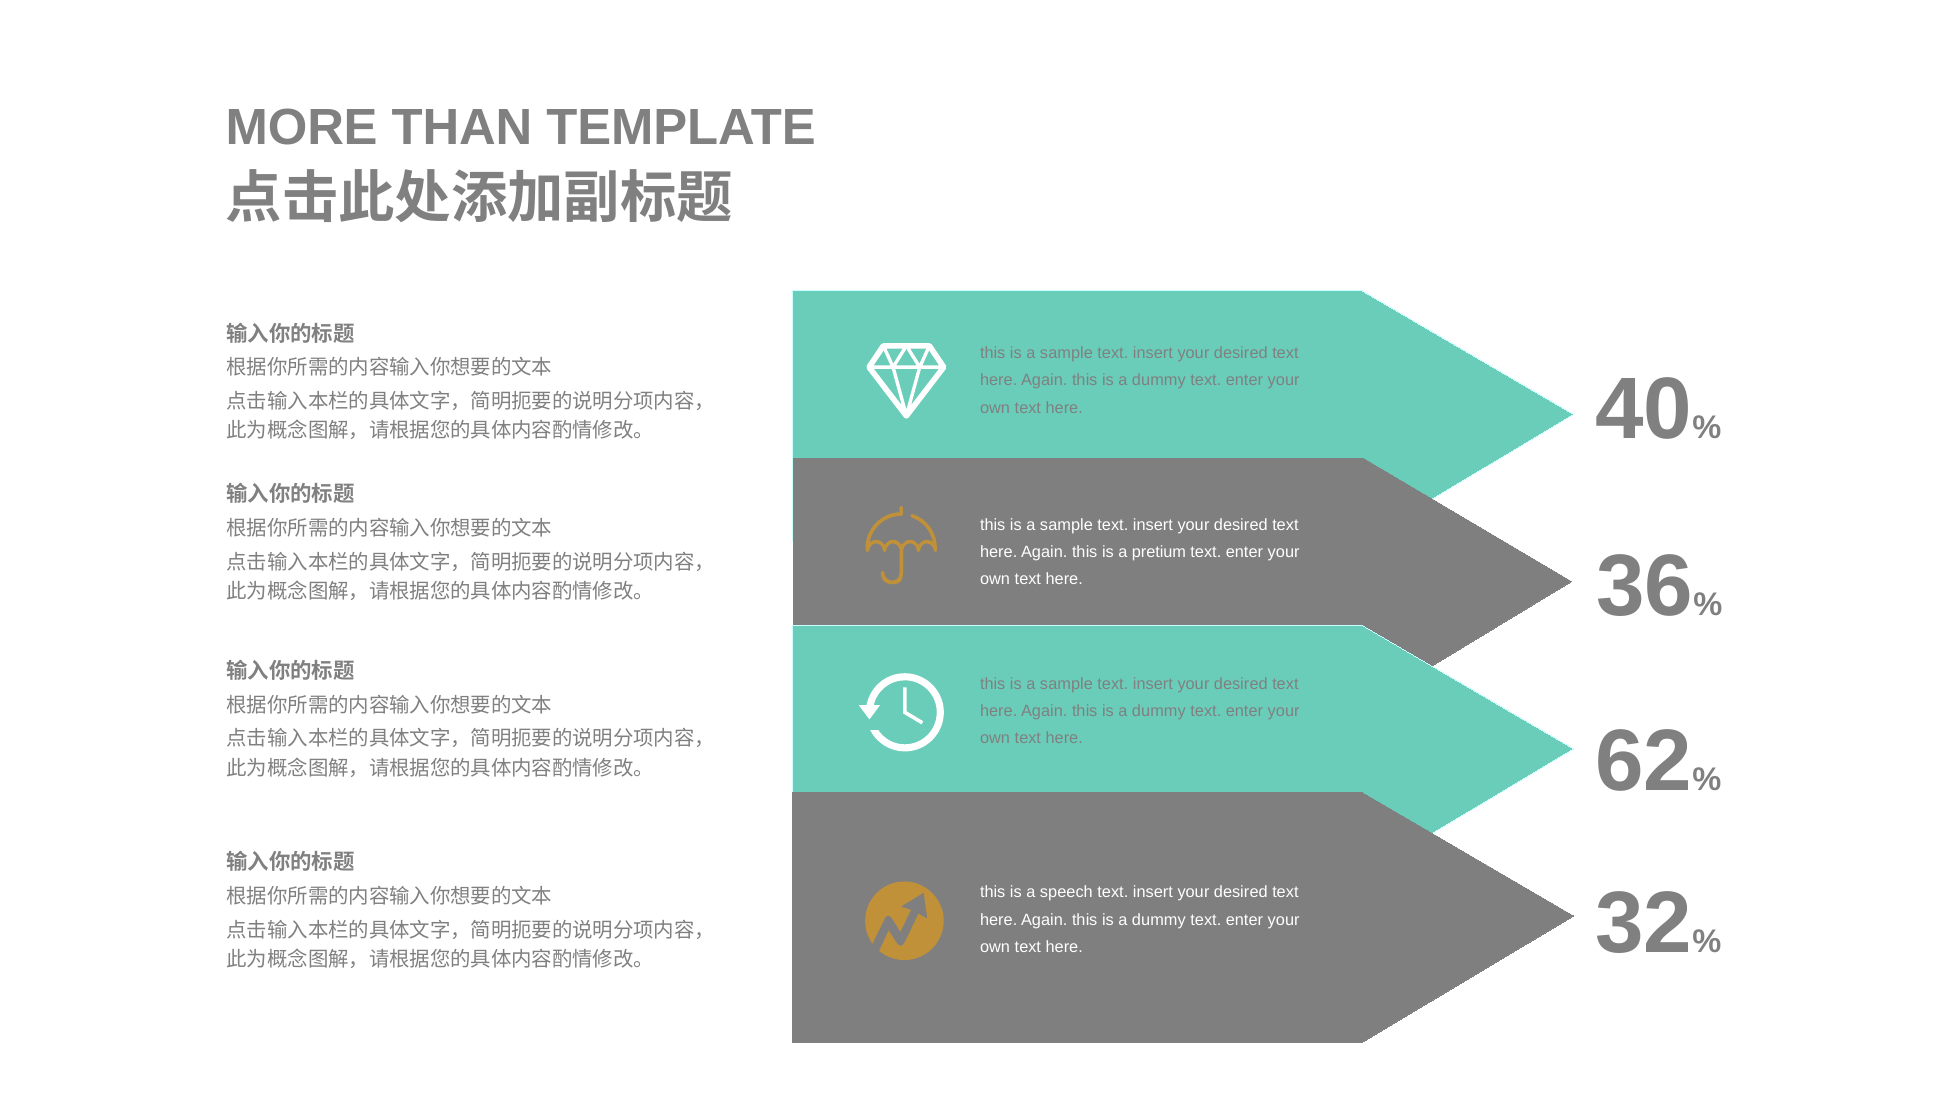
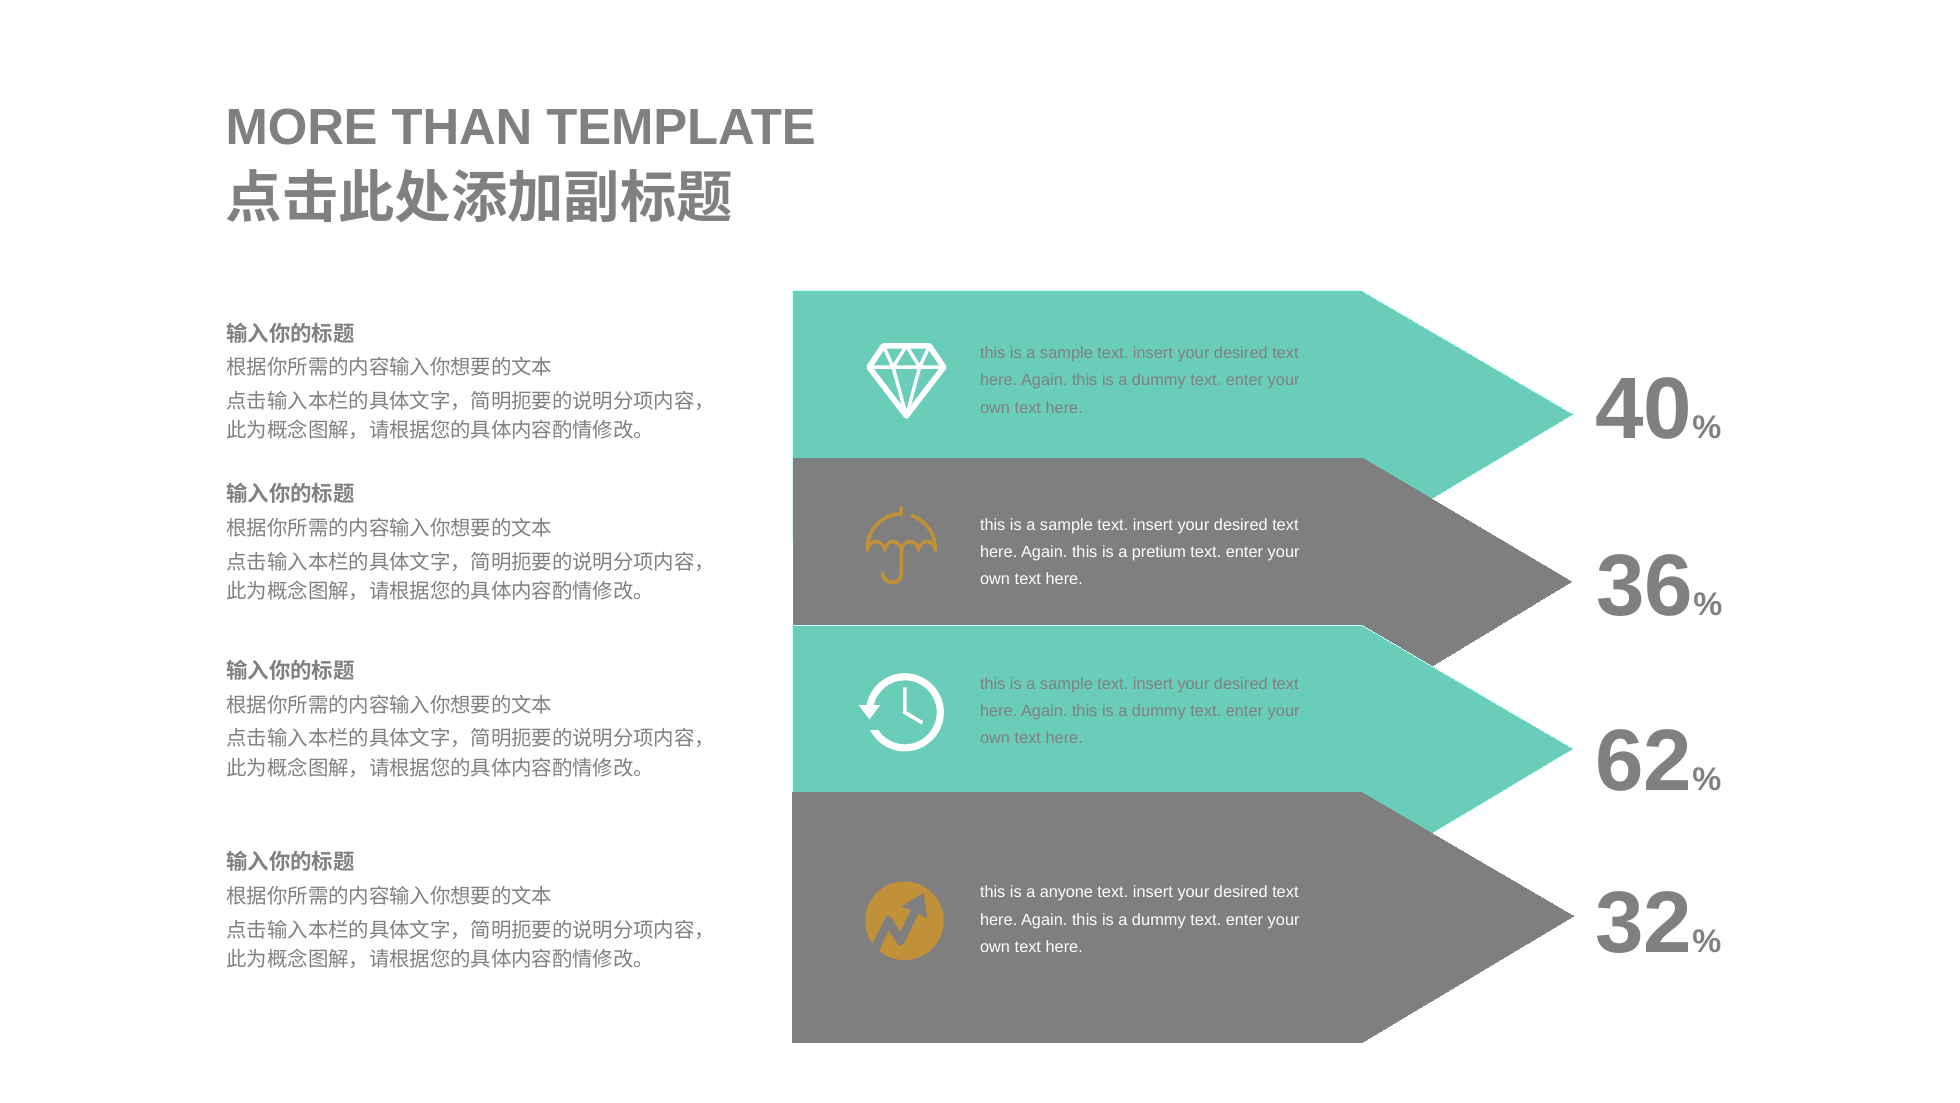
speech: speech -> anyone
